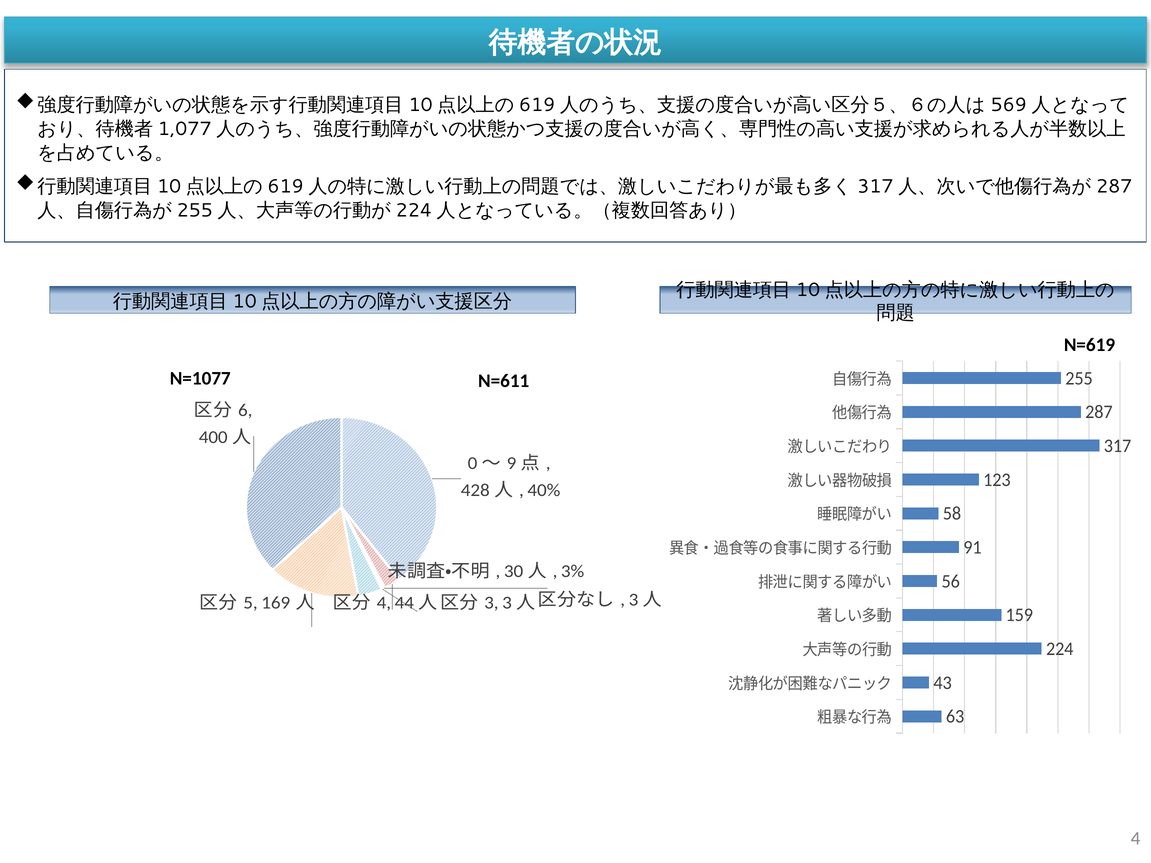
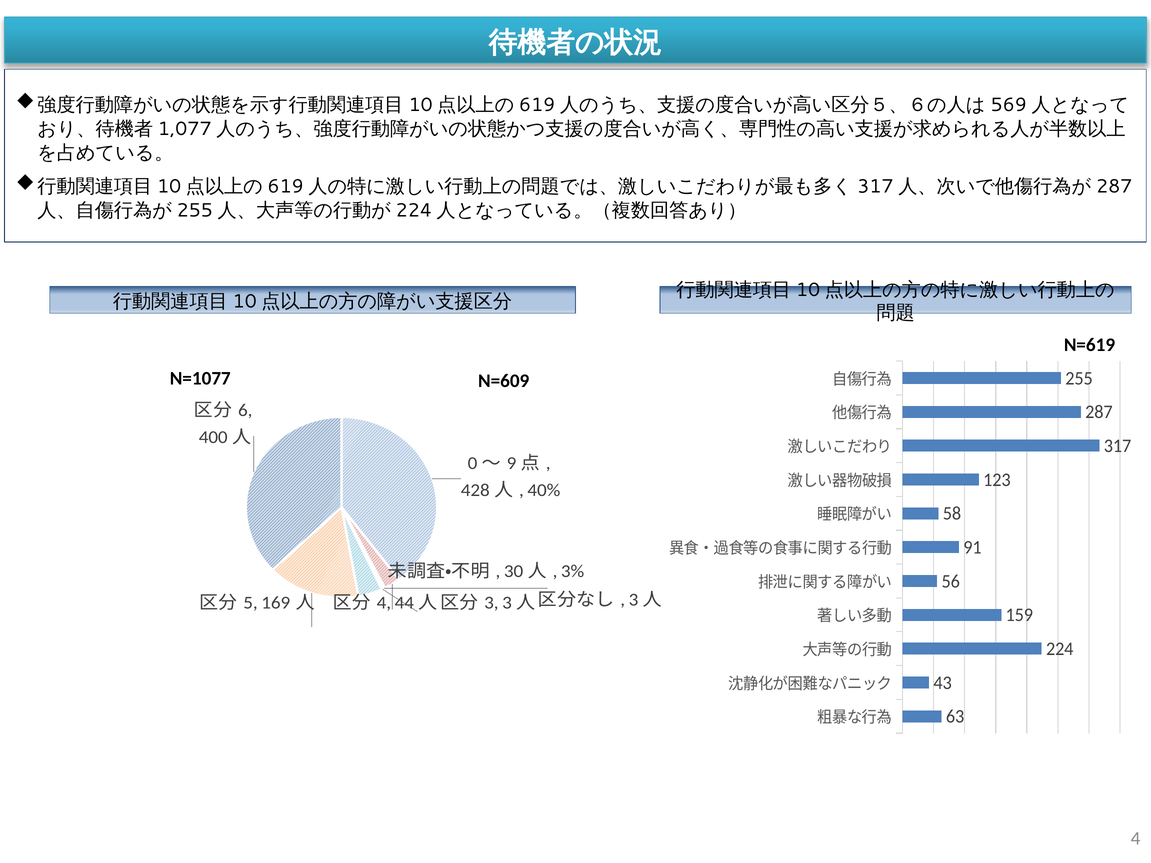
N=611: N=611 -> N=609
